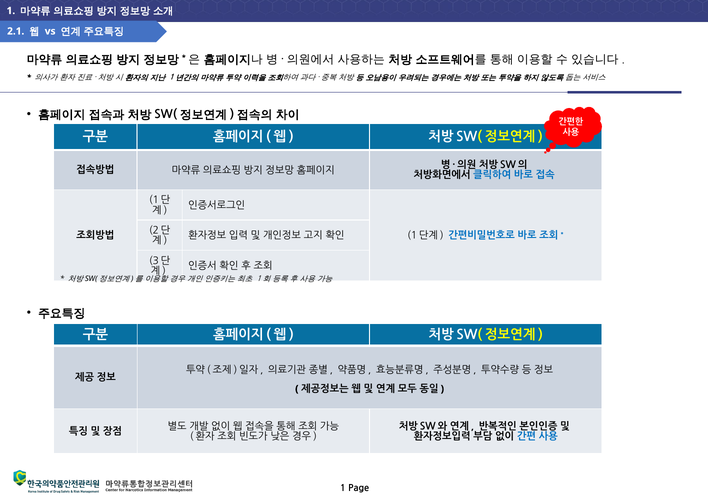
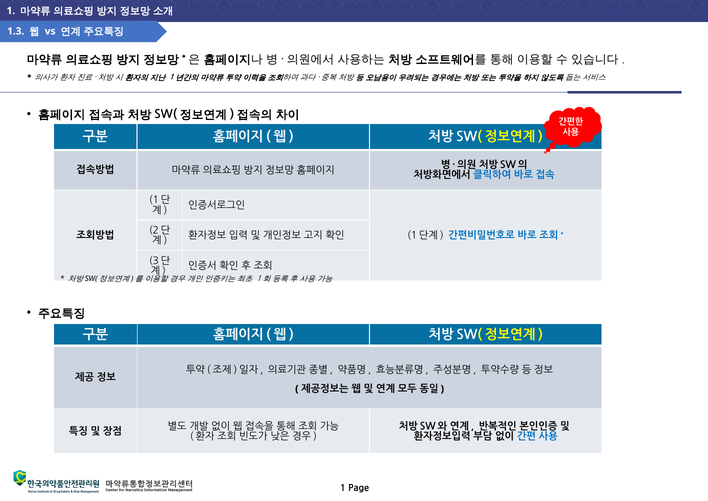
2.1: 2.1 -> 1.3
